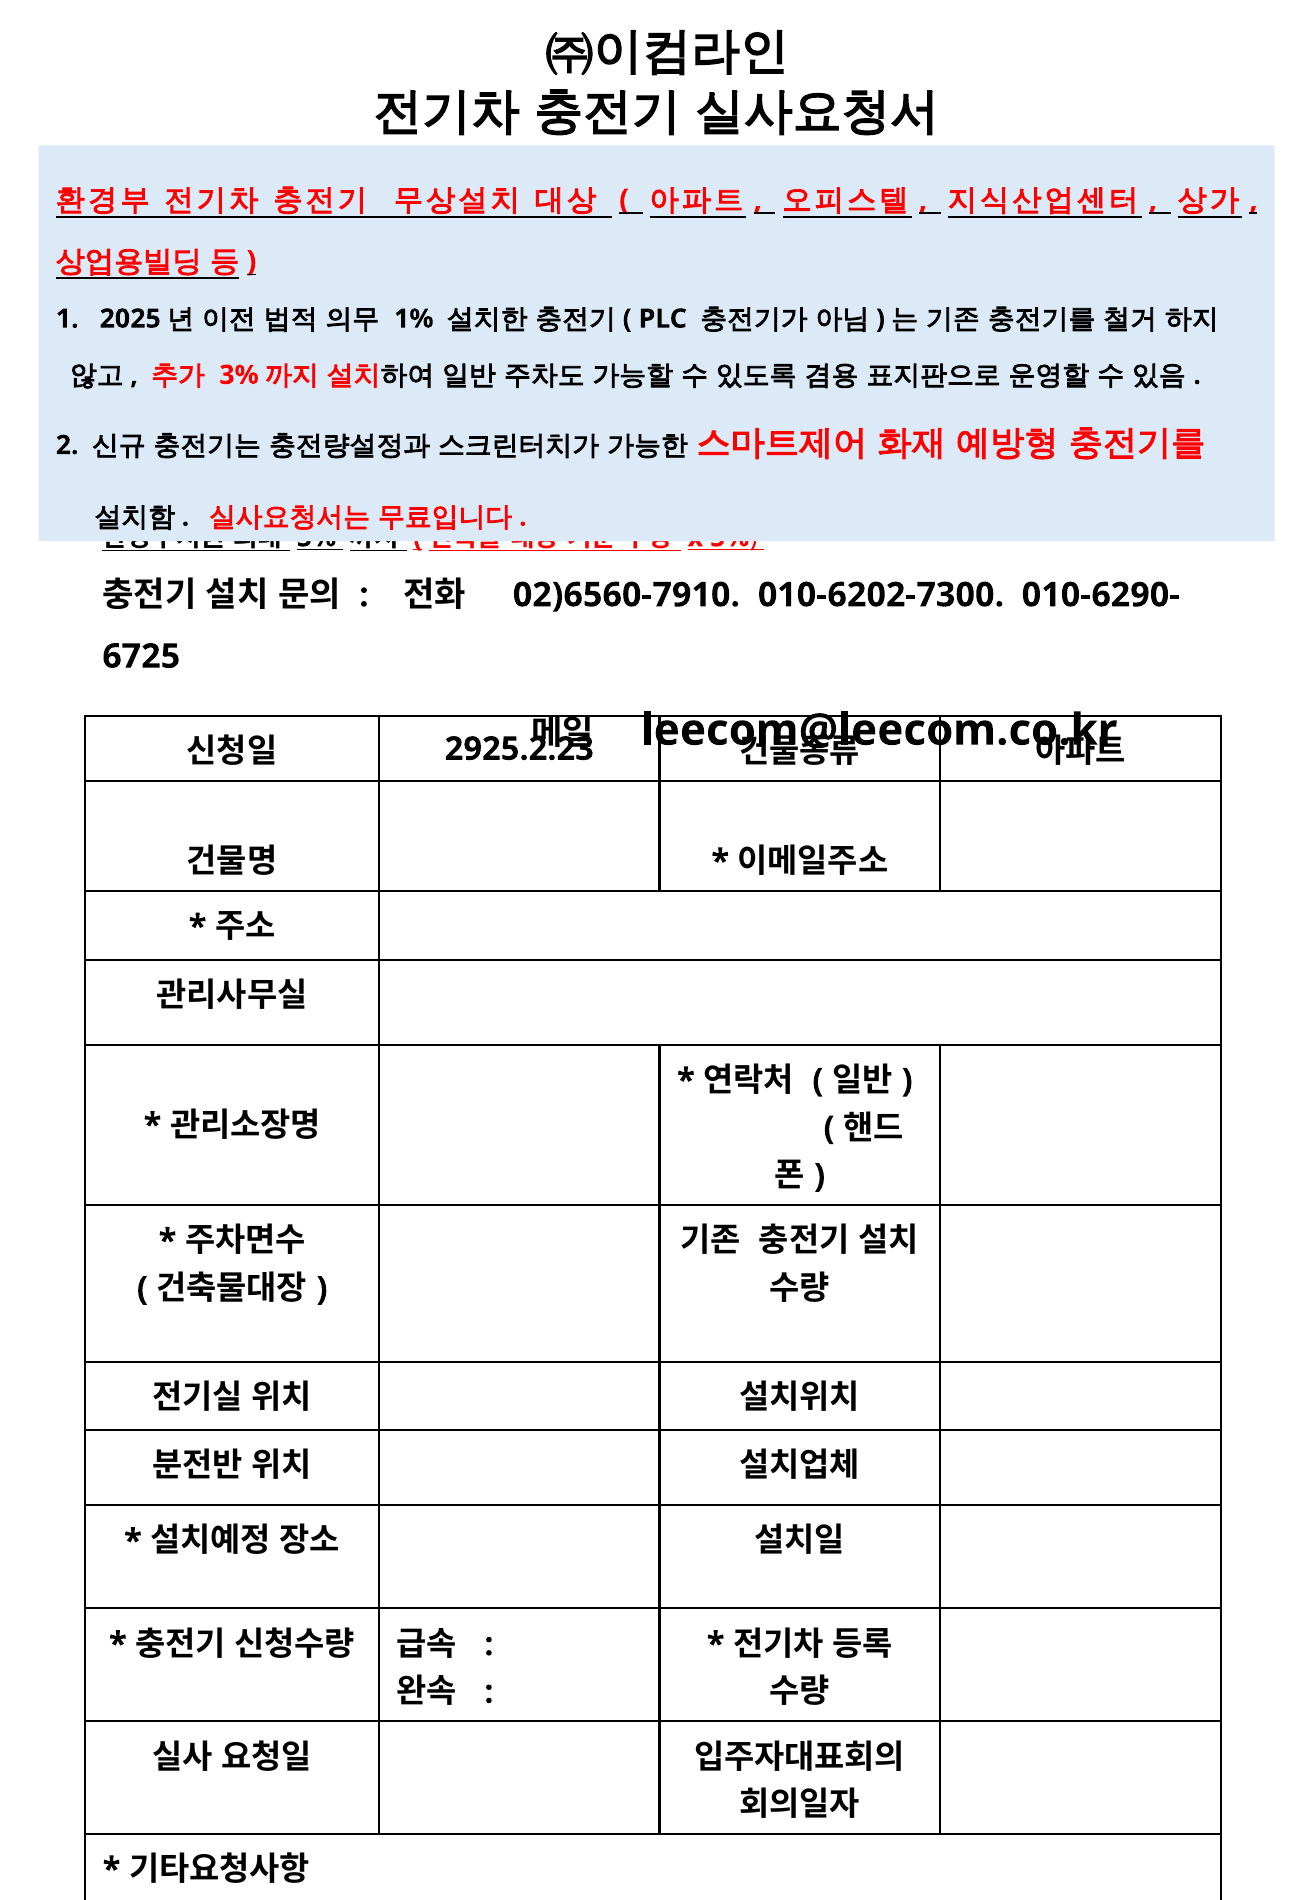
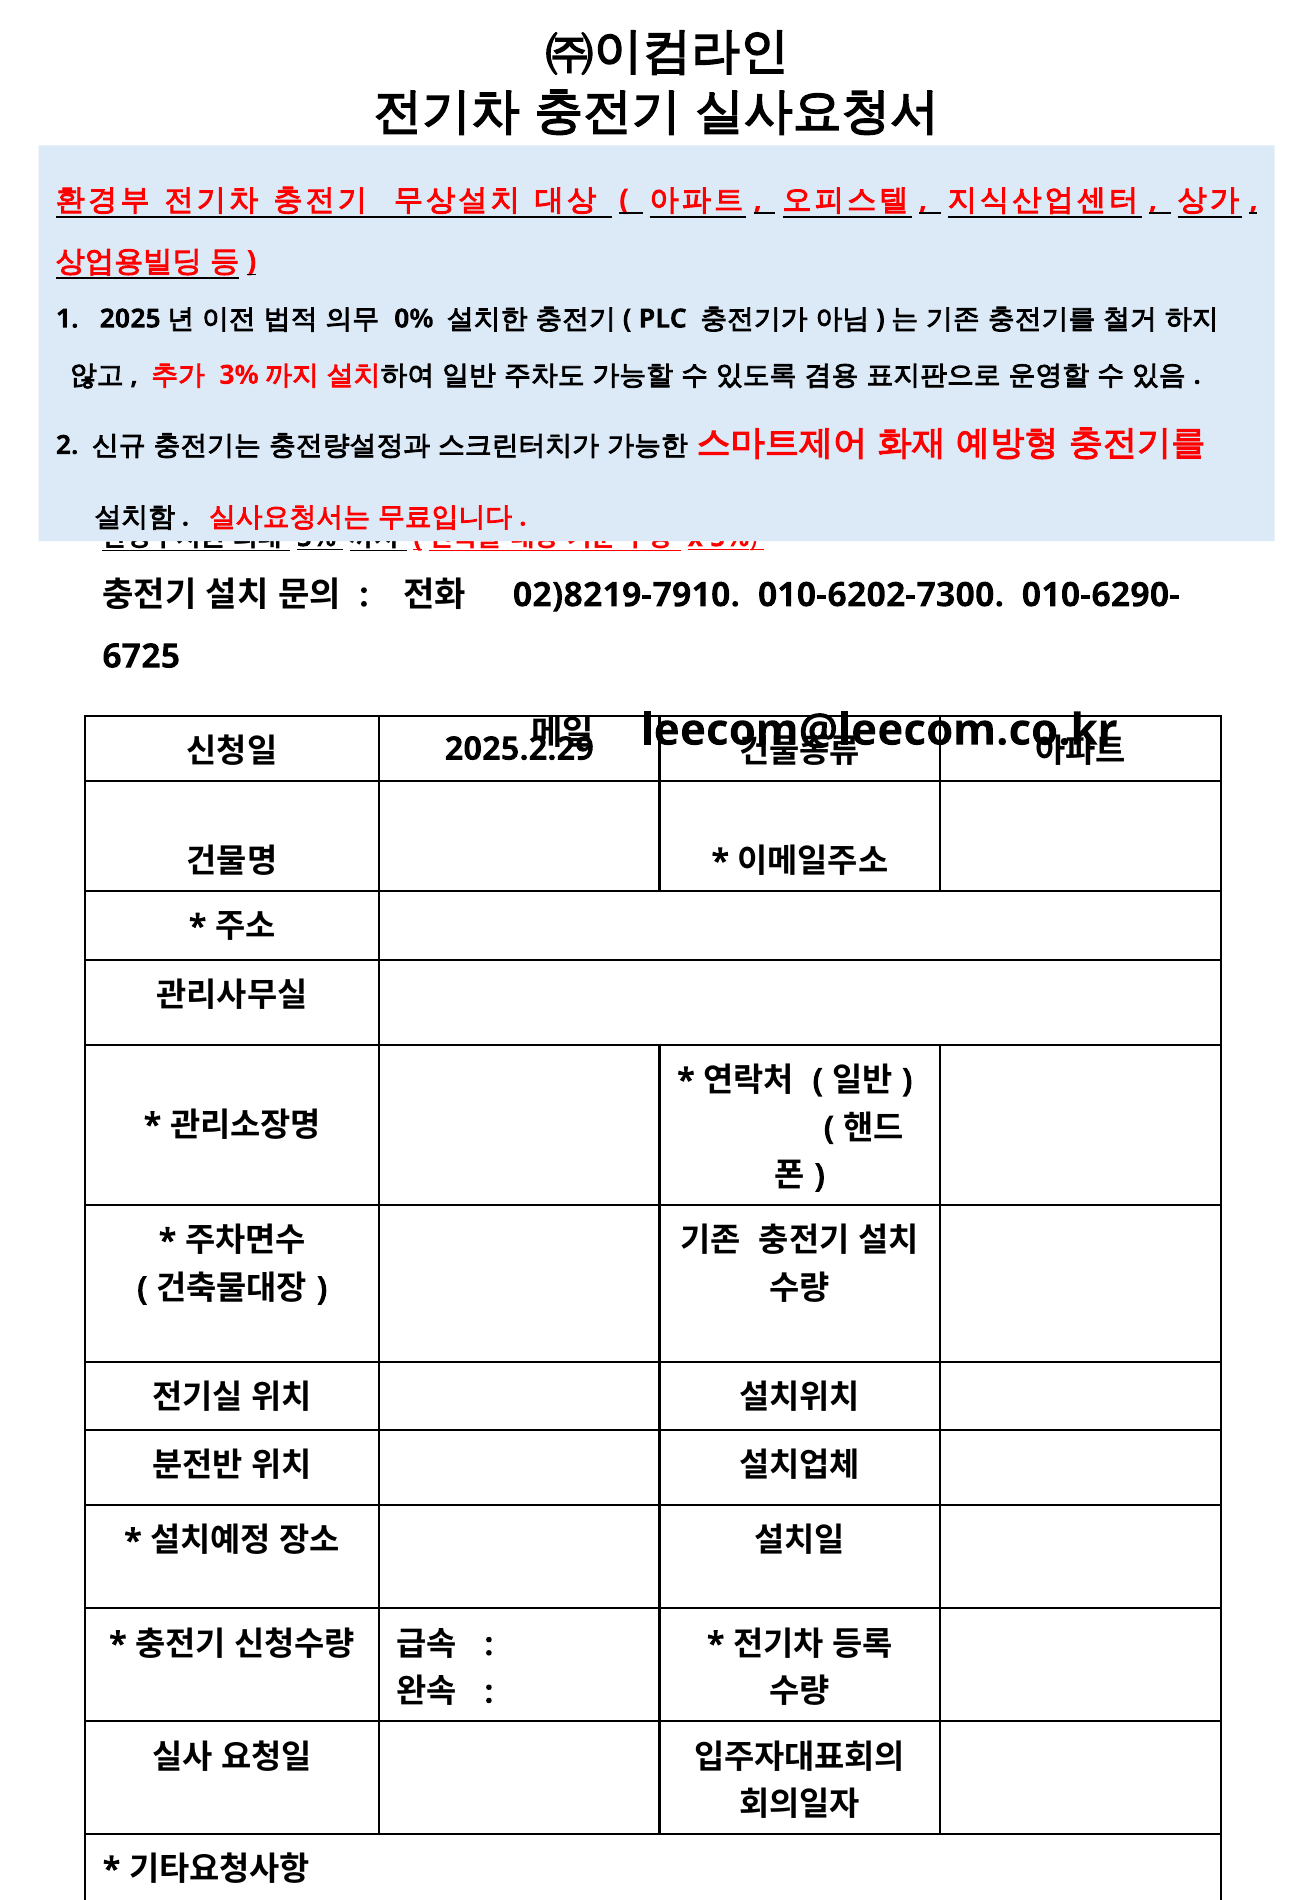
1%: 1% -> 0%
02)6560-7910: 02)6560-7910 -> 02)8219-7910
2925.2.23: 2925.2.23 -> 2025.2.29
